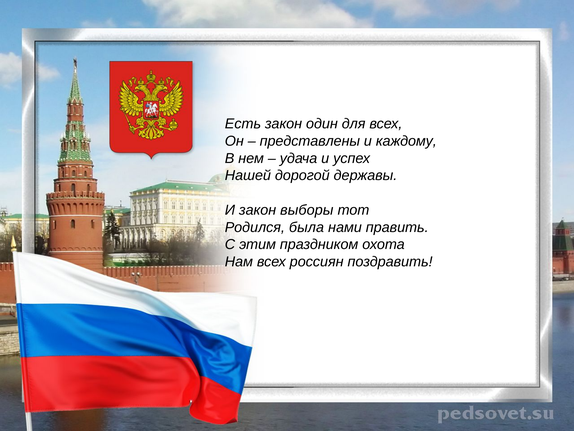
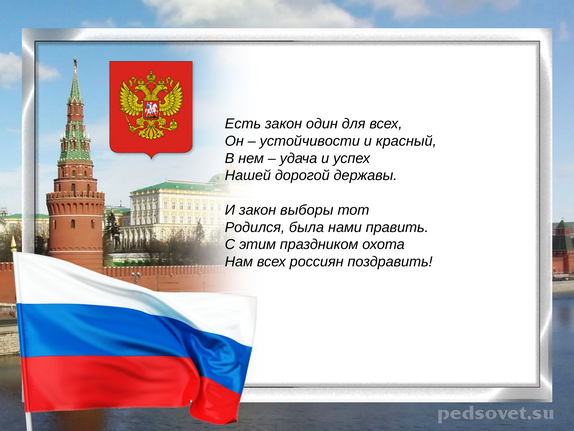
представлены: представлены -> устойчивости
каждому: каждому -> красный
